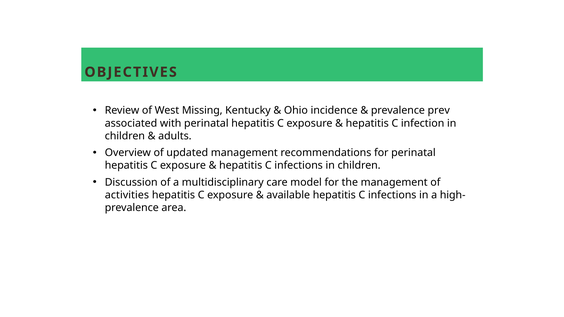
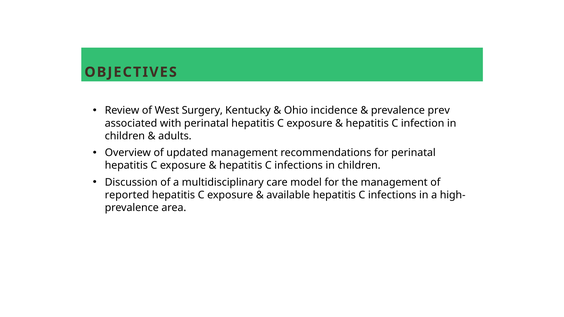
Missing: Missing -> Surgery
activities: activities -> reported
